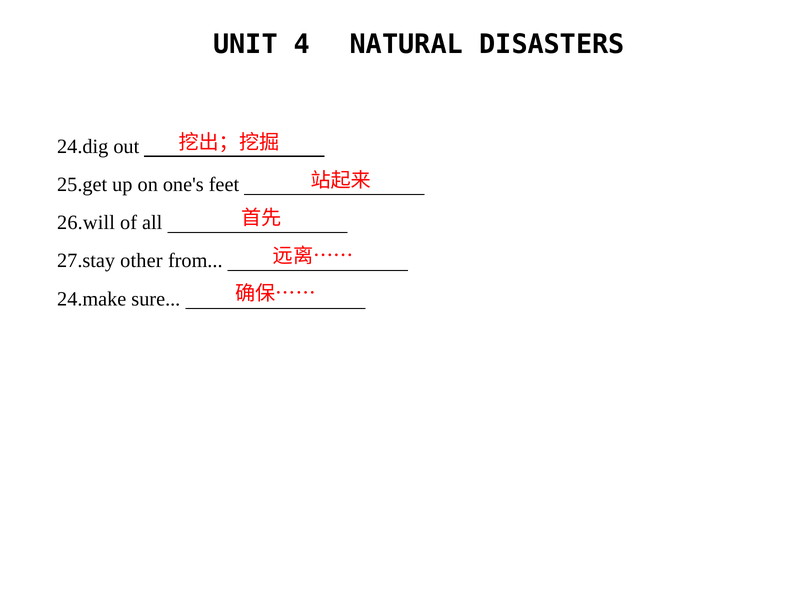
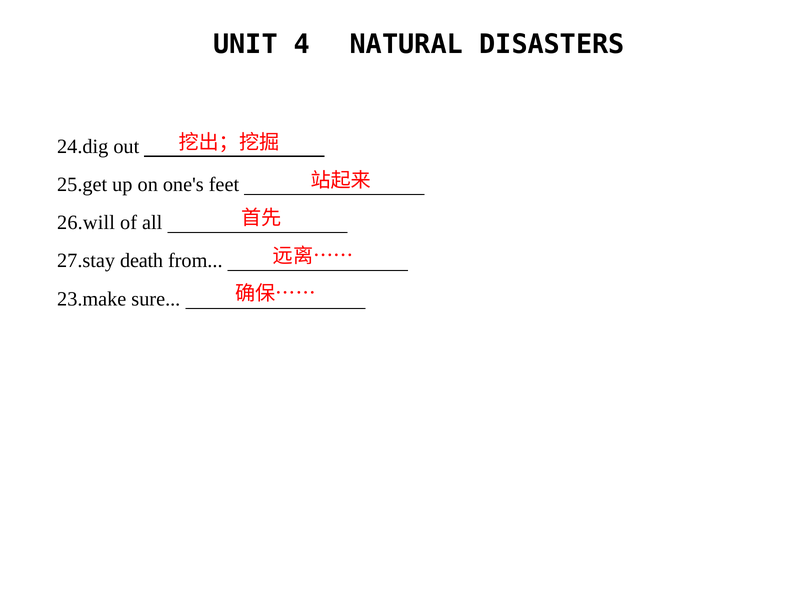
other: other -> death
24.make: 24.make -> 23.make
